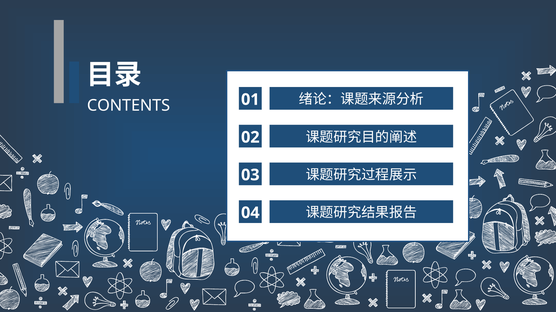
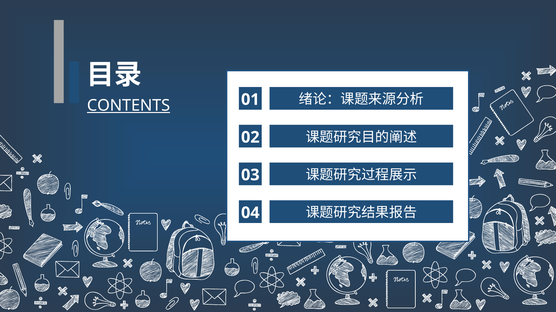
CONTENTS underline: none -> present
